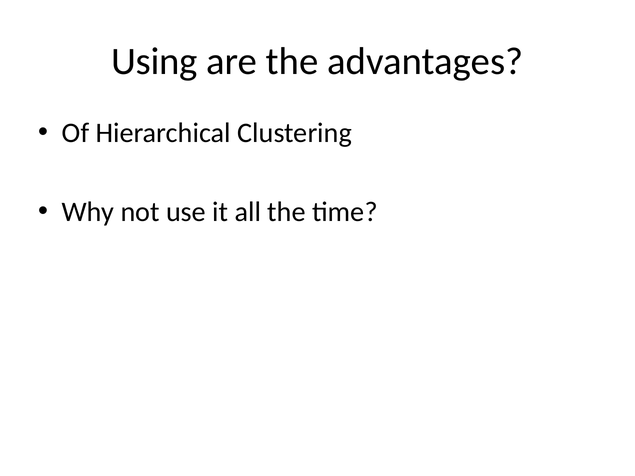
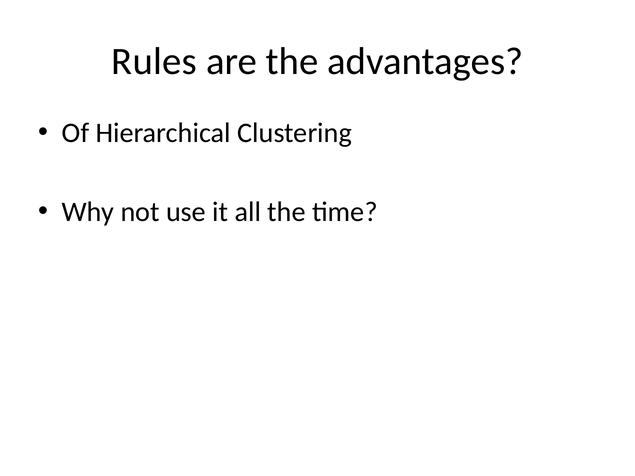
Using: Using -> Rules
